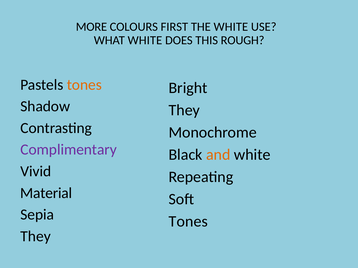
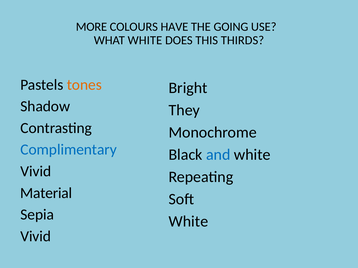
FIRST: FIRST -> HAVE
THE WHITE: WHITE -> GOING
ROUGH: ROUGH -> THIRDS
Complimentary colour: purple -> blue
and colour: orange -> blue
Tones at (188, 222): Tones -> White
They at (36, 237): They -> Vivid
